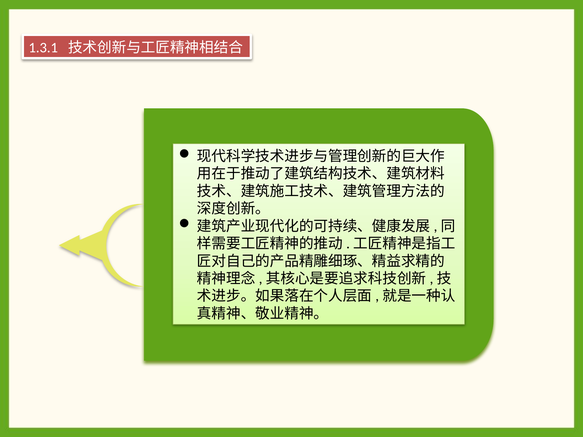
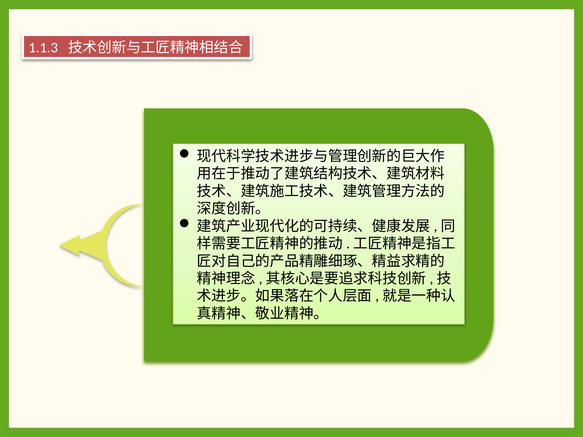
1.3.1: 1.3.1 -> 1.1.3
